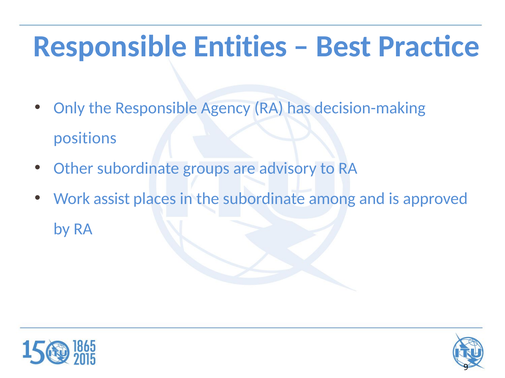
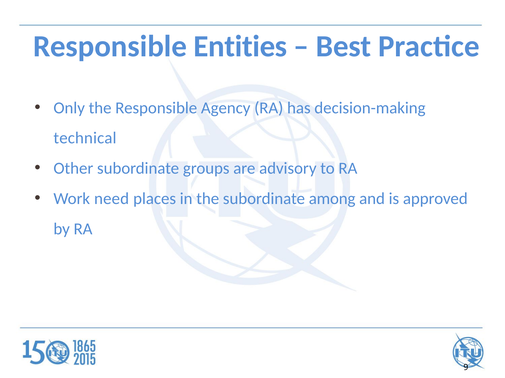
positions: positions -> technical
assist: assist -> need
